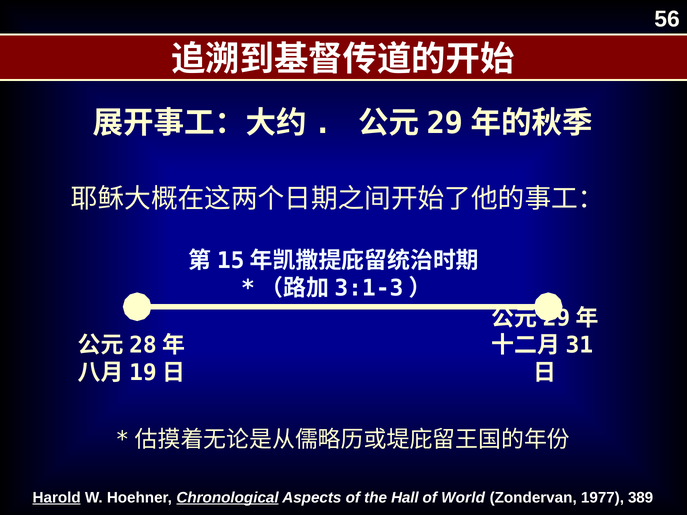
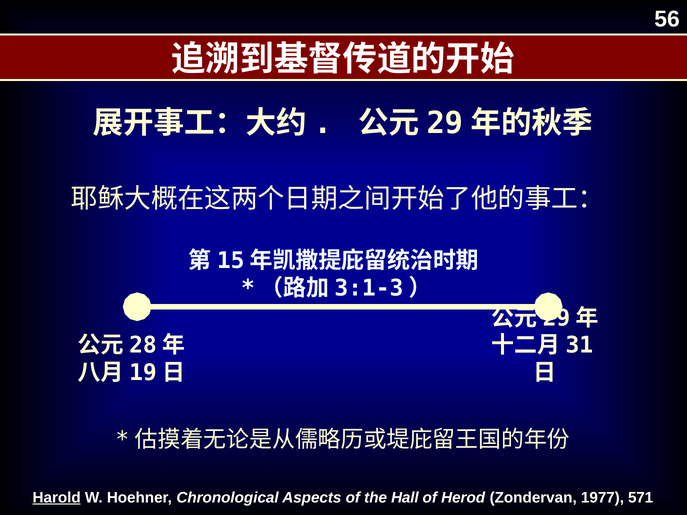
Chronological underline: present -> none
World: World -> Herod
389: 389 -> 571
